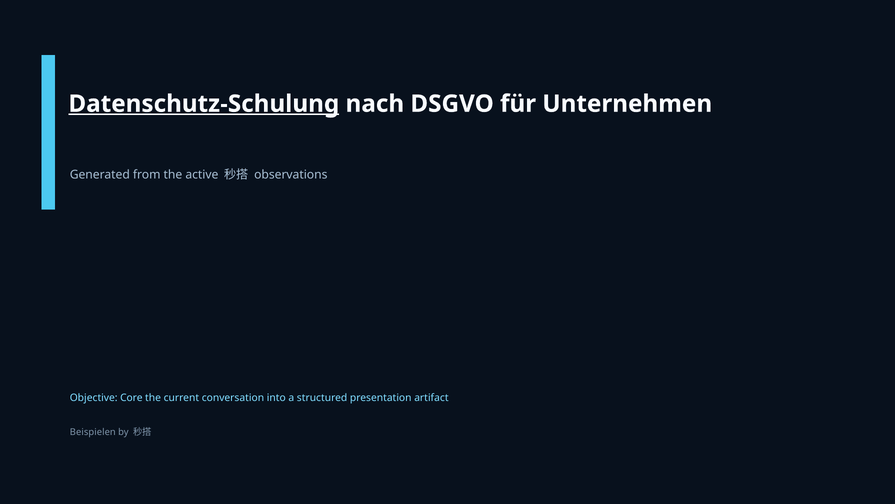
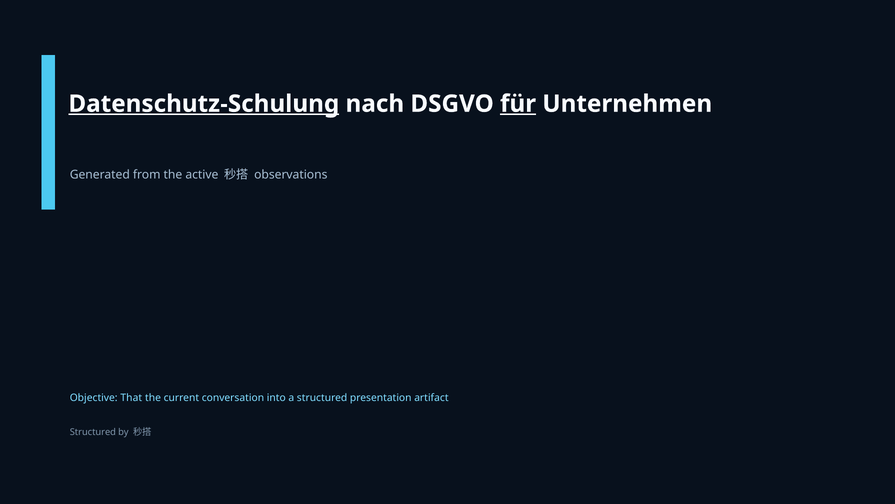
für underline: none -> present
Core: Core -> That
Beispielen at (93, 432): Beispielen -> Structured
